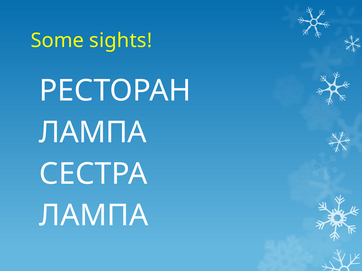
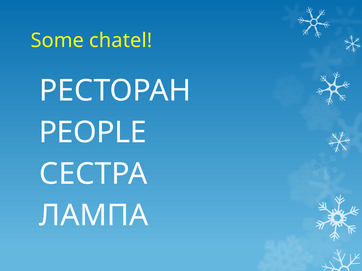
sights: sights -> chatel
ЛАМПА at (93, 133): ЛАМПА -> PEOPLE
